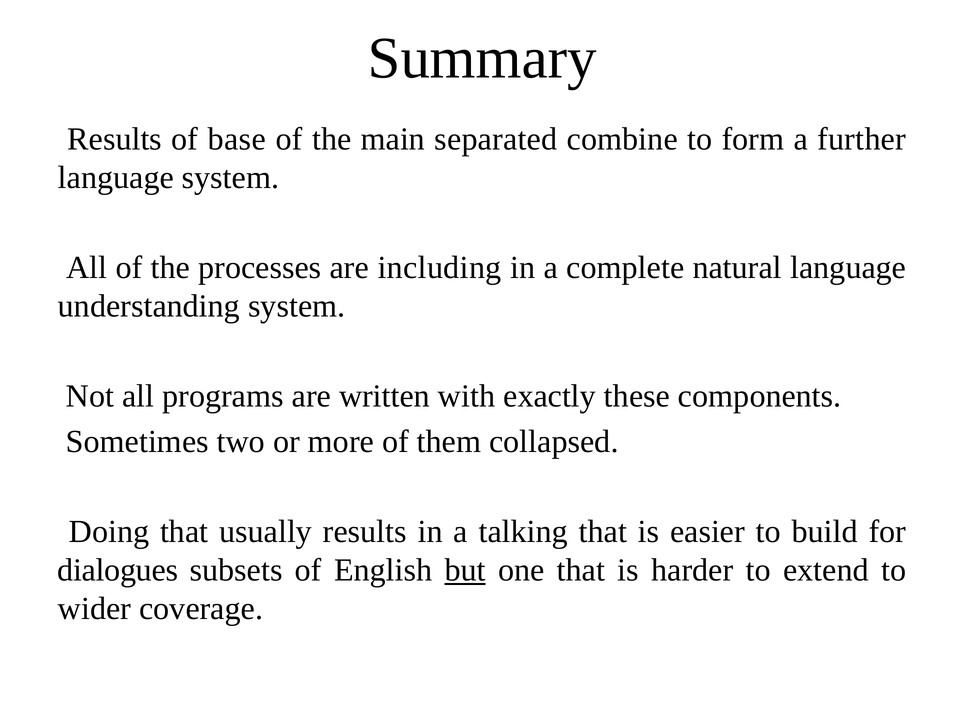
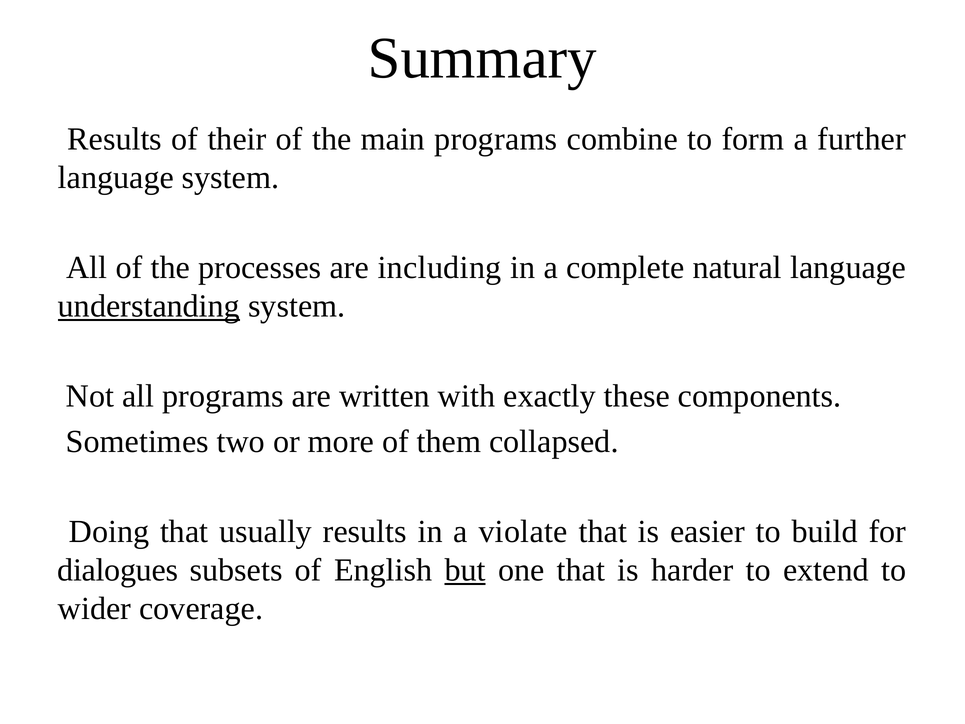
base: base -> their
main separated: separated -> programs
understanding underline: none -> present
talking: talking -> violate
